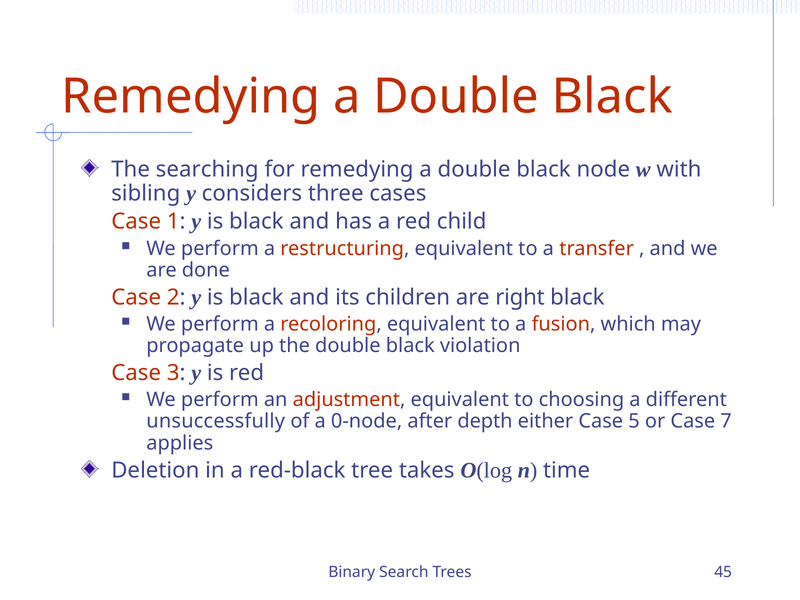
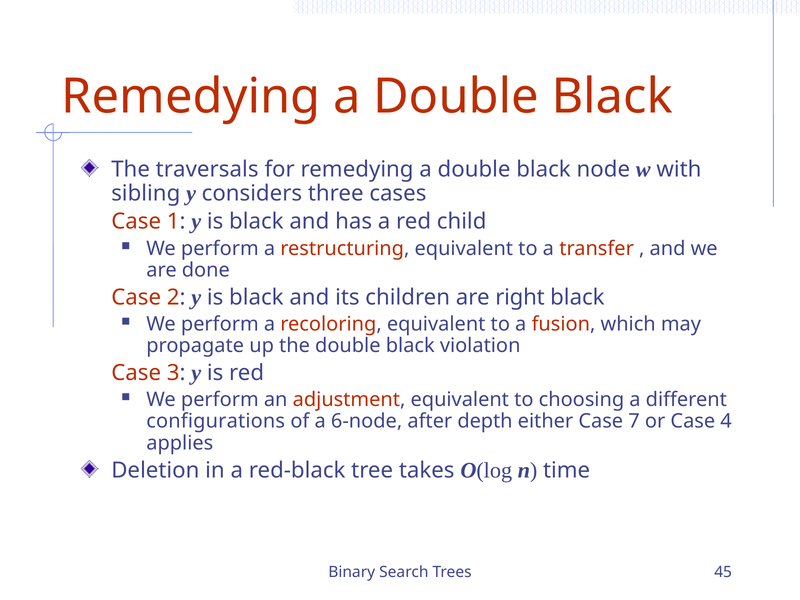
searching: searching -> traversals
unsuccessfully: unsuccessfully -> configurations
0-node: 0-node -> 6-node
5: 5 -> 7
7: 7 -> 4
